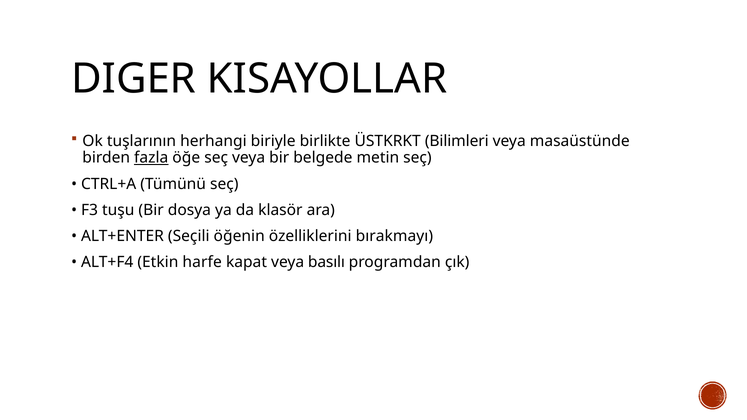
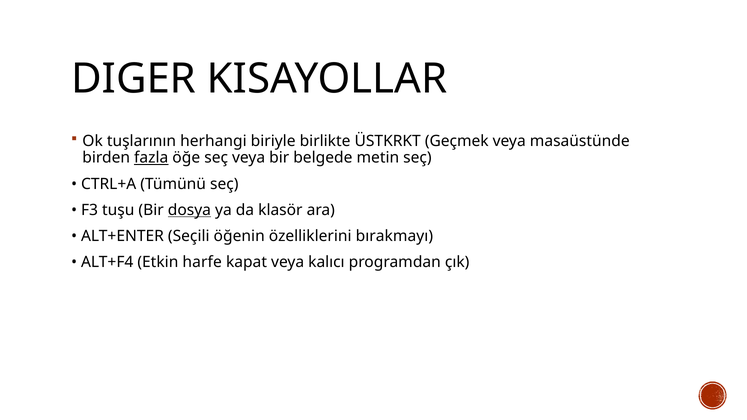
Bilimleri: Bilimleri -> Geçmek
dosya underline: none -> present
basılı: basılı -> kalıcı
